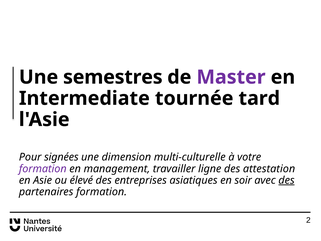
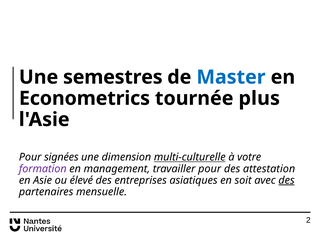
Master colour: purple -> blue
Intermediate: Intermediate -> Econometrics
tard: tard -> plus
multi-culturelle underline: none -> present
travailler ligne: ligne -> pour
soir: soir -> soit
partenaires formation: formation -> mensuelle
